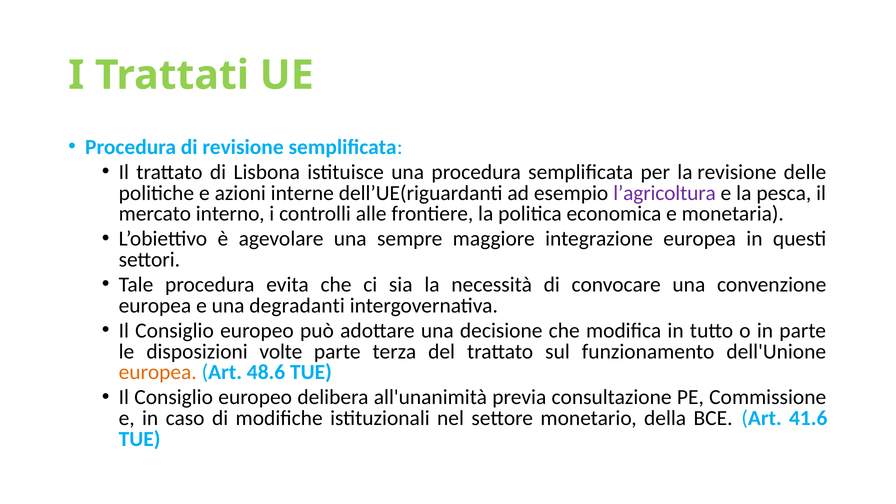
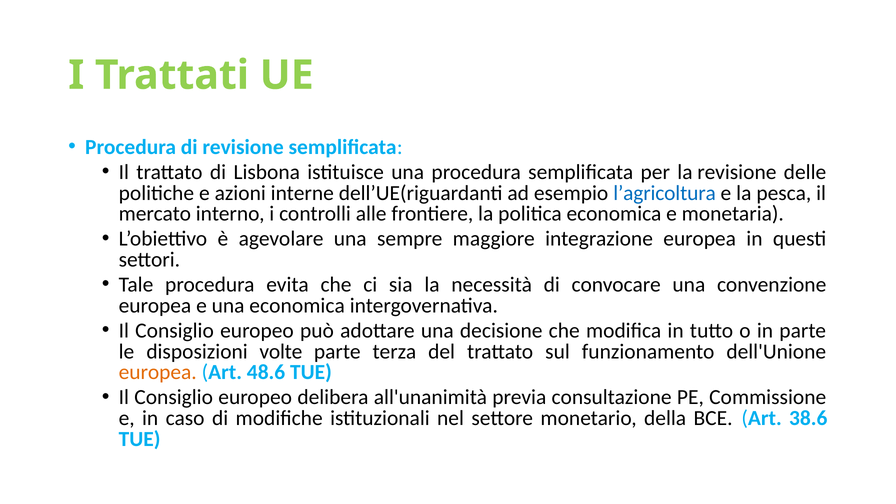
l’agricoltura colour: purple -> blue
una degradanti: degradanti -> economica
41.6: 41.6 -> 38.6
